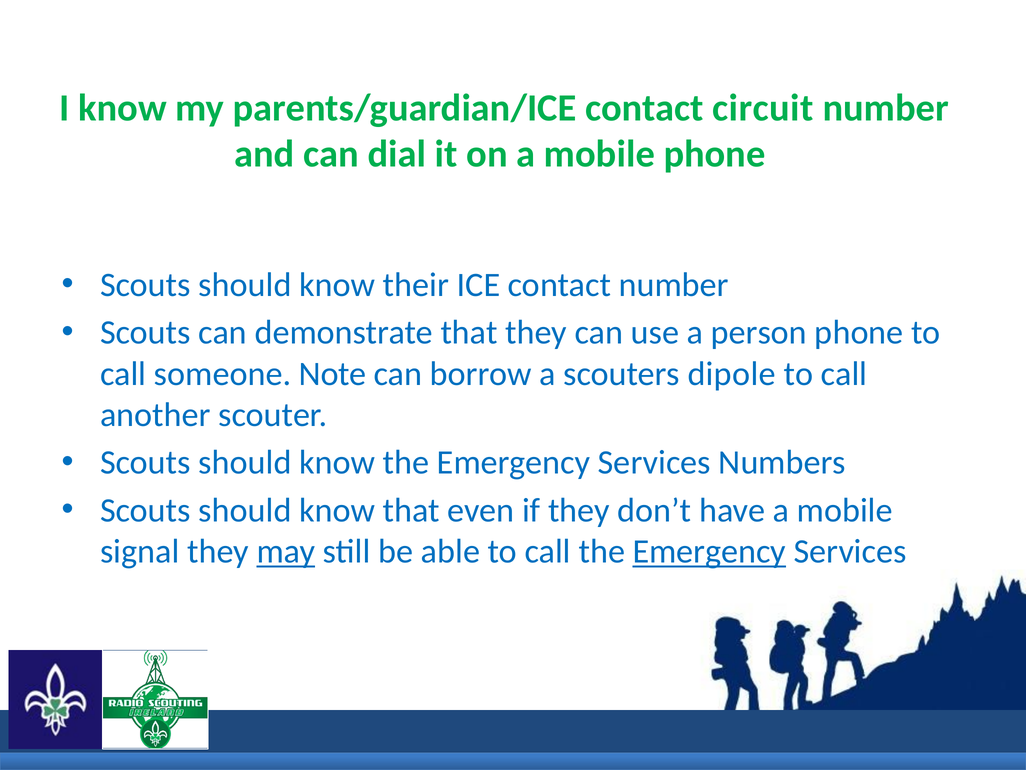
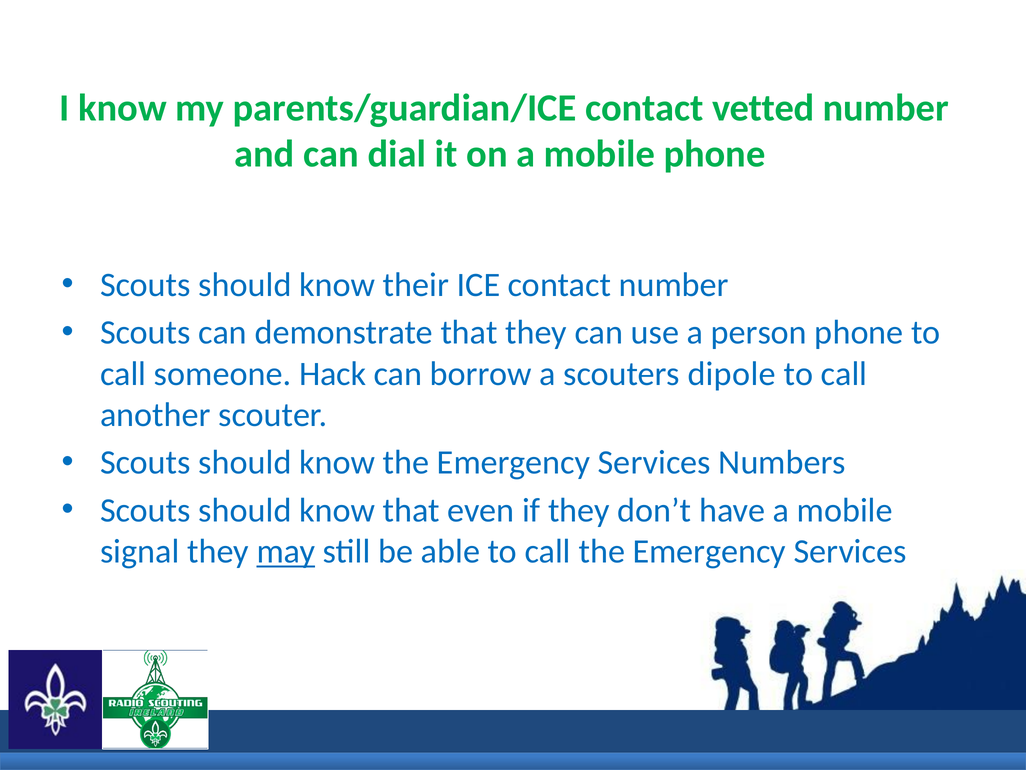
circuit: circuit -> vetted
Note: Note -> Hack
Emergency at (709, 551) underline: present -> none
